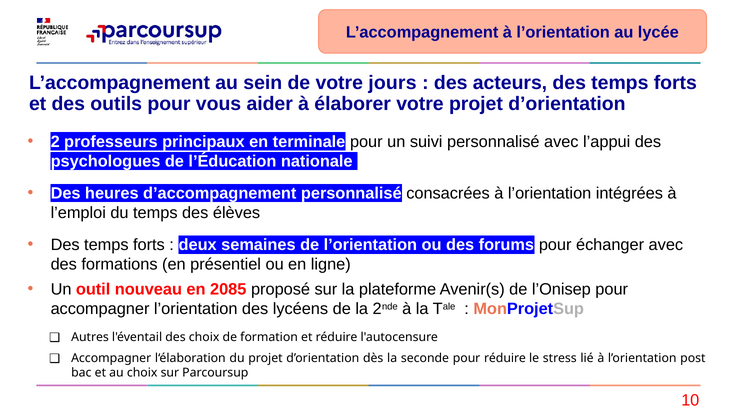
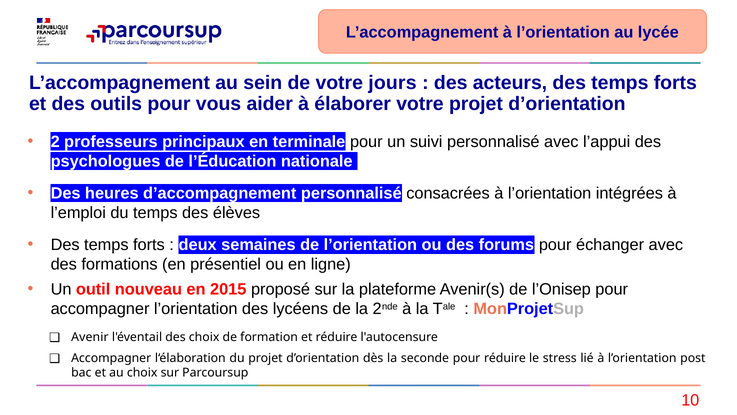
2085: 2085 -> 2015
Autres: Autres -> Avenir
